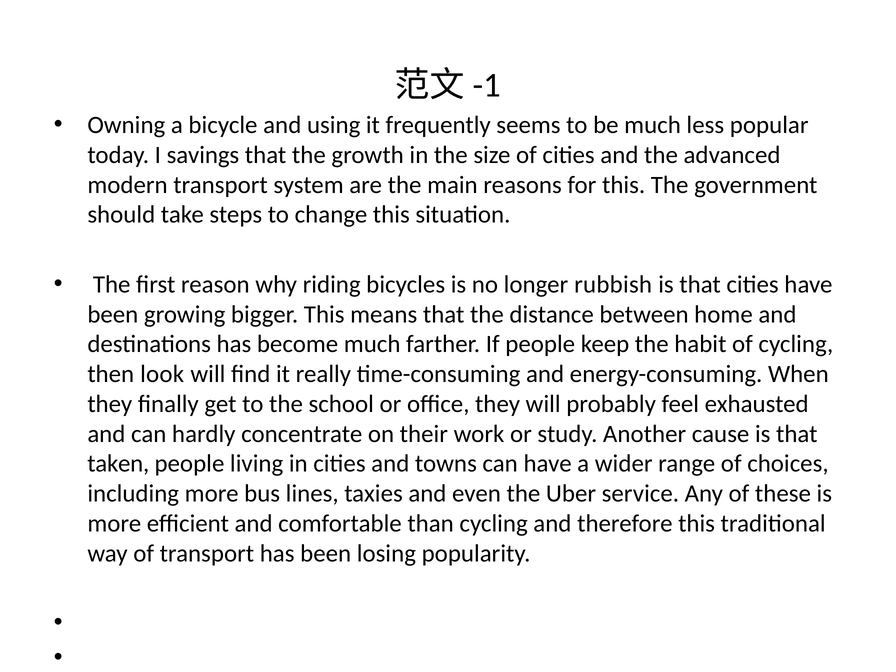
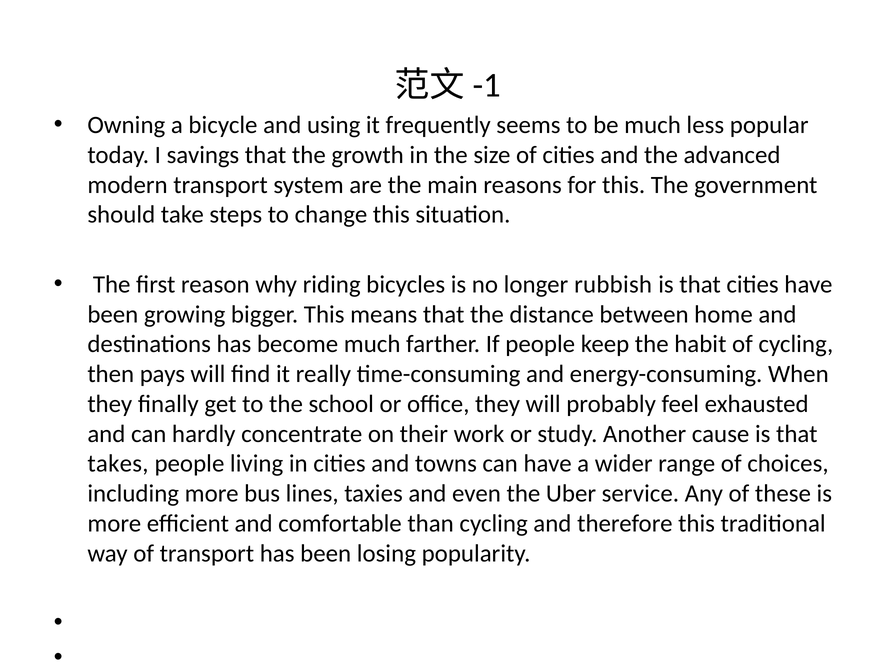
look: look -> pays
taken: taken -> takes
